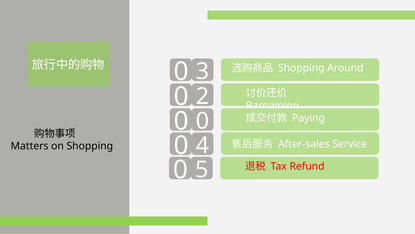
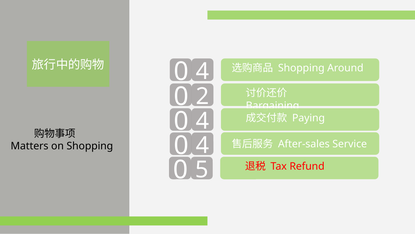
3 at (203, 71): 3 -> 4
0 at (203, 121): 0 -> 4
